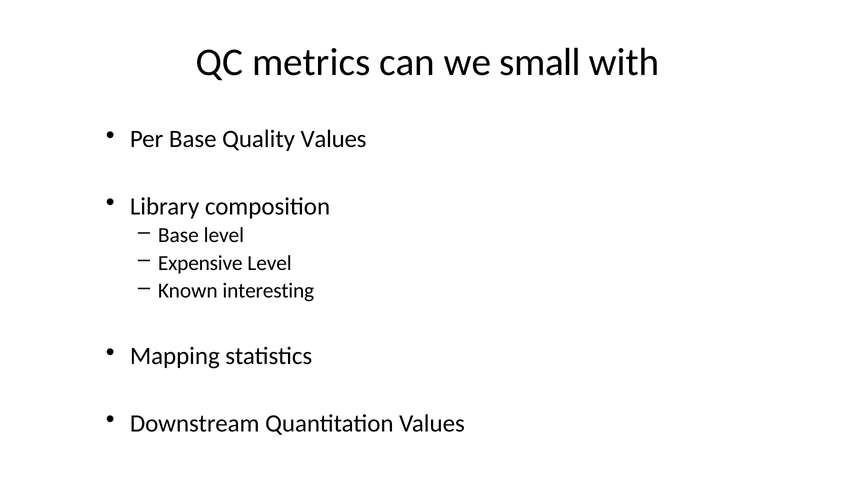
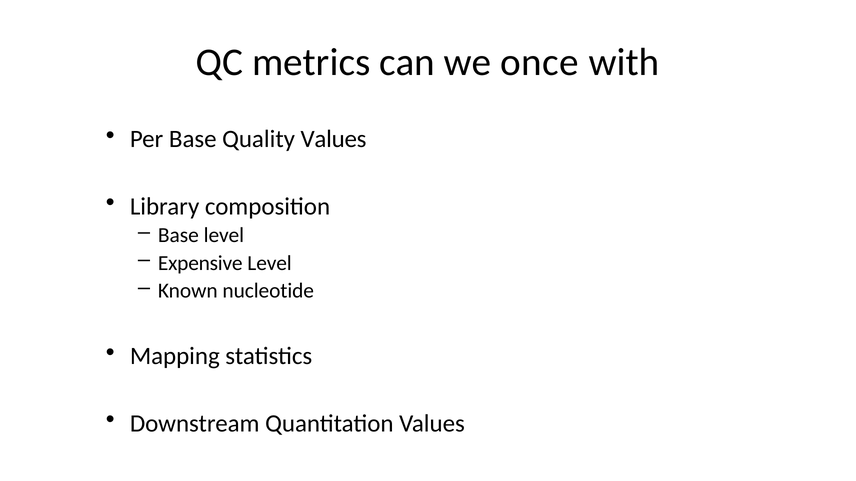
small: small -> once
interesting: interesting -> nucleotide
